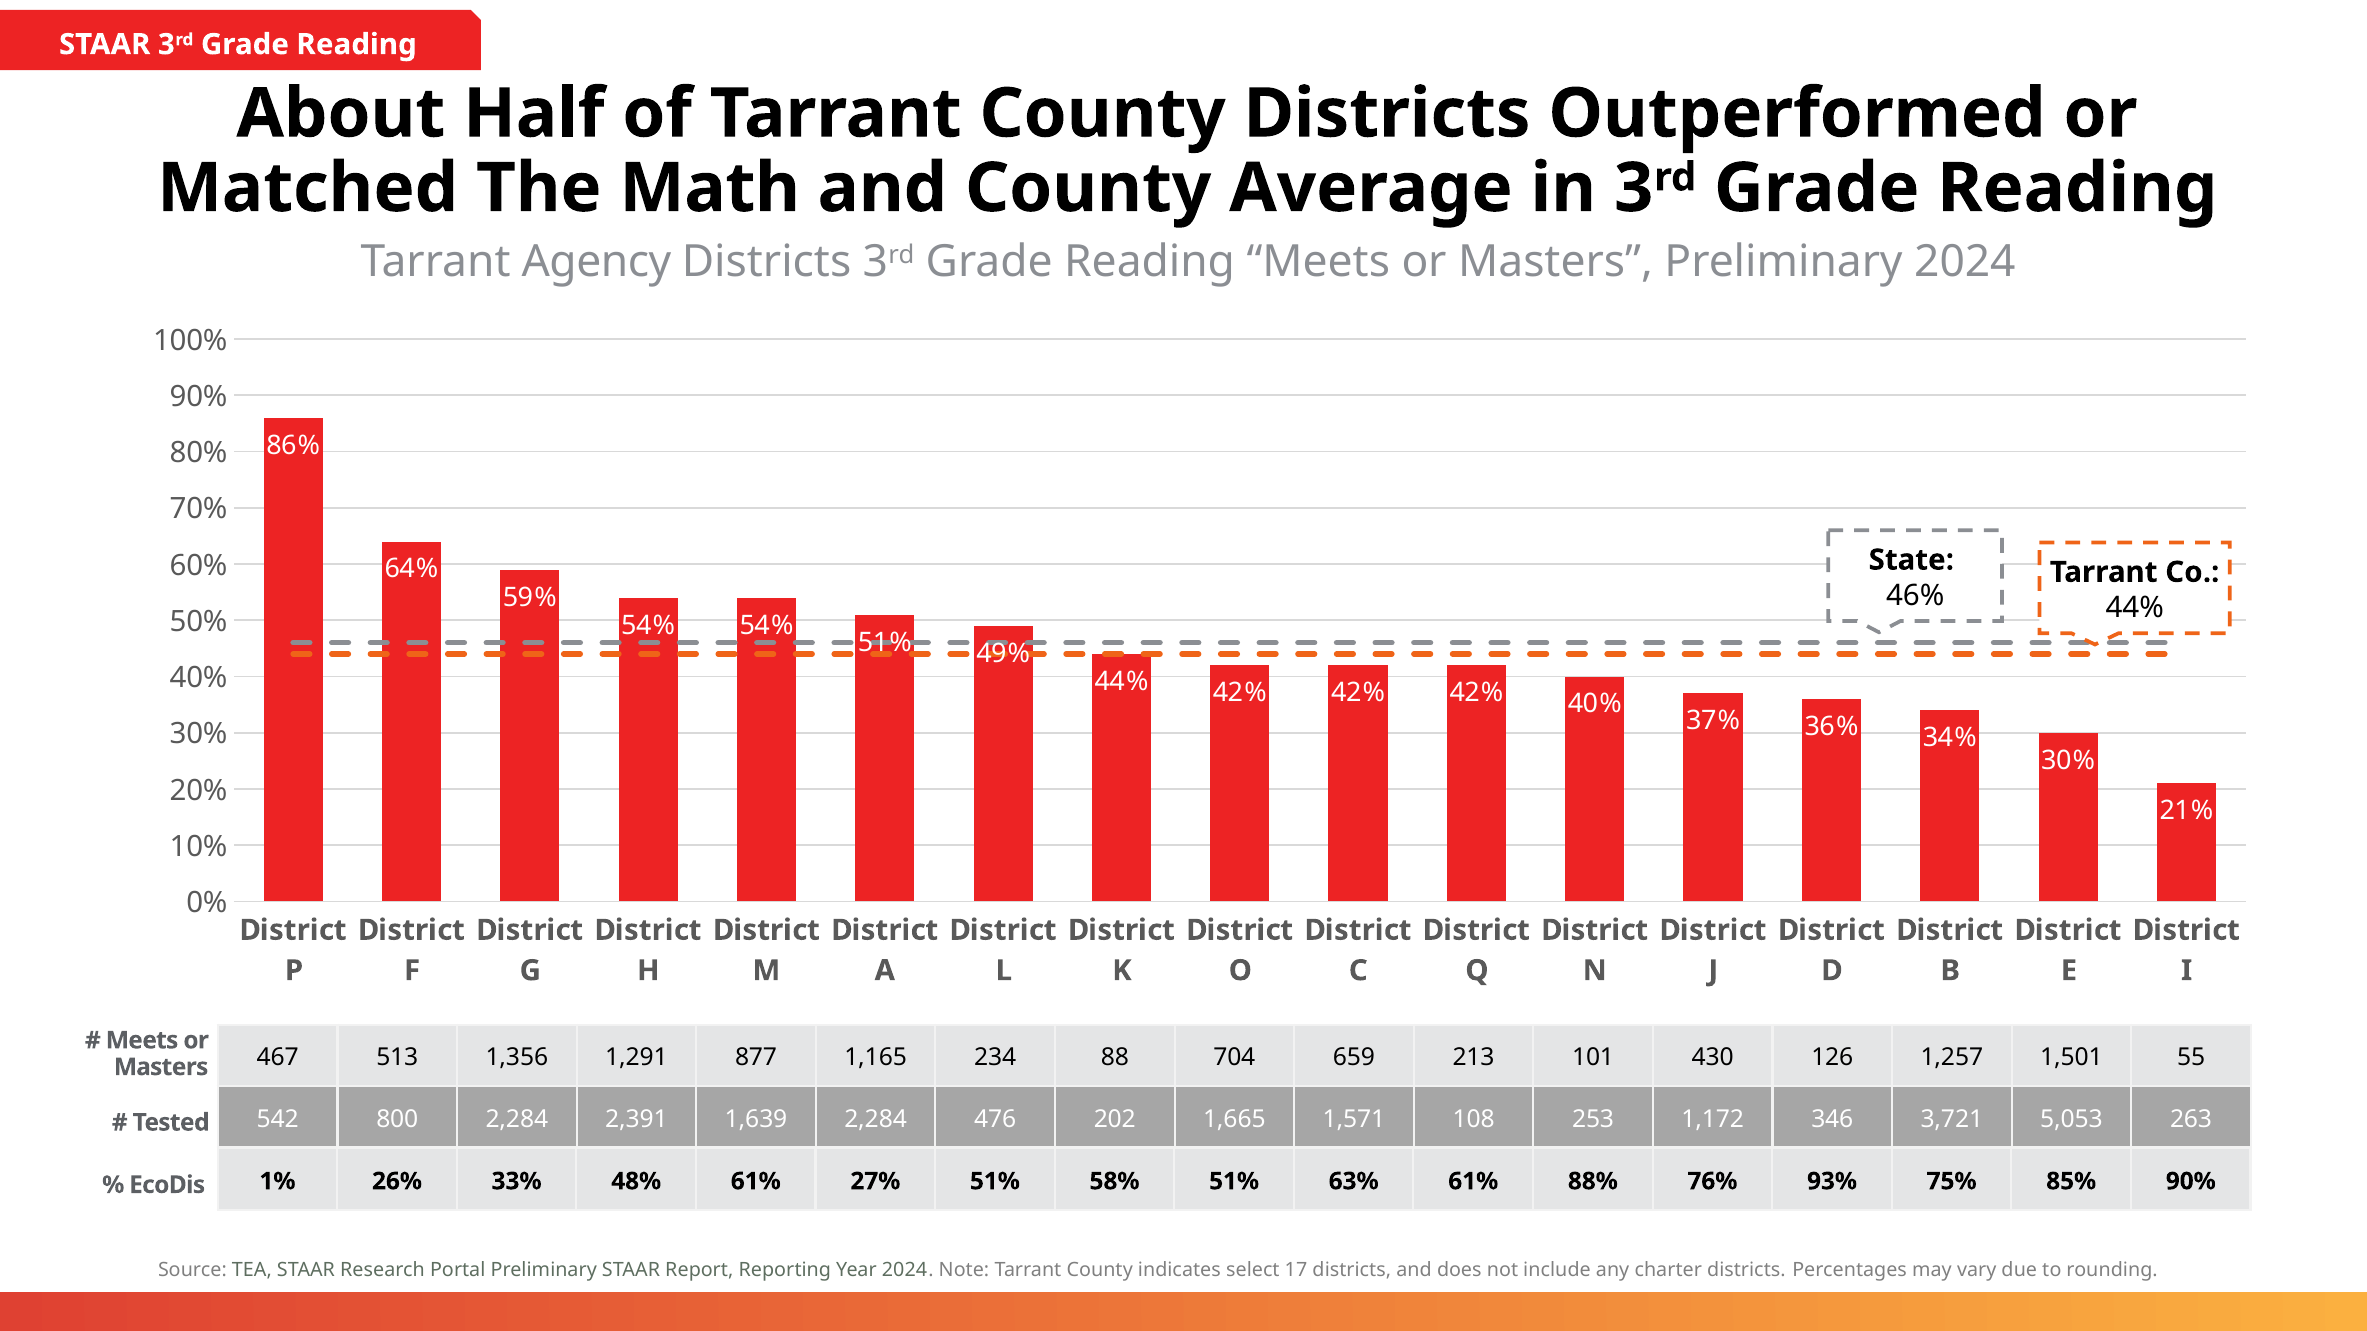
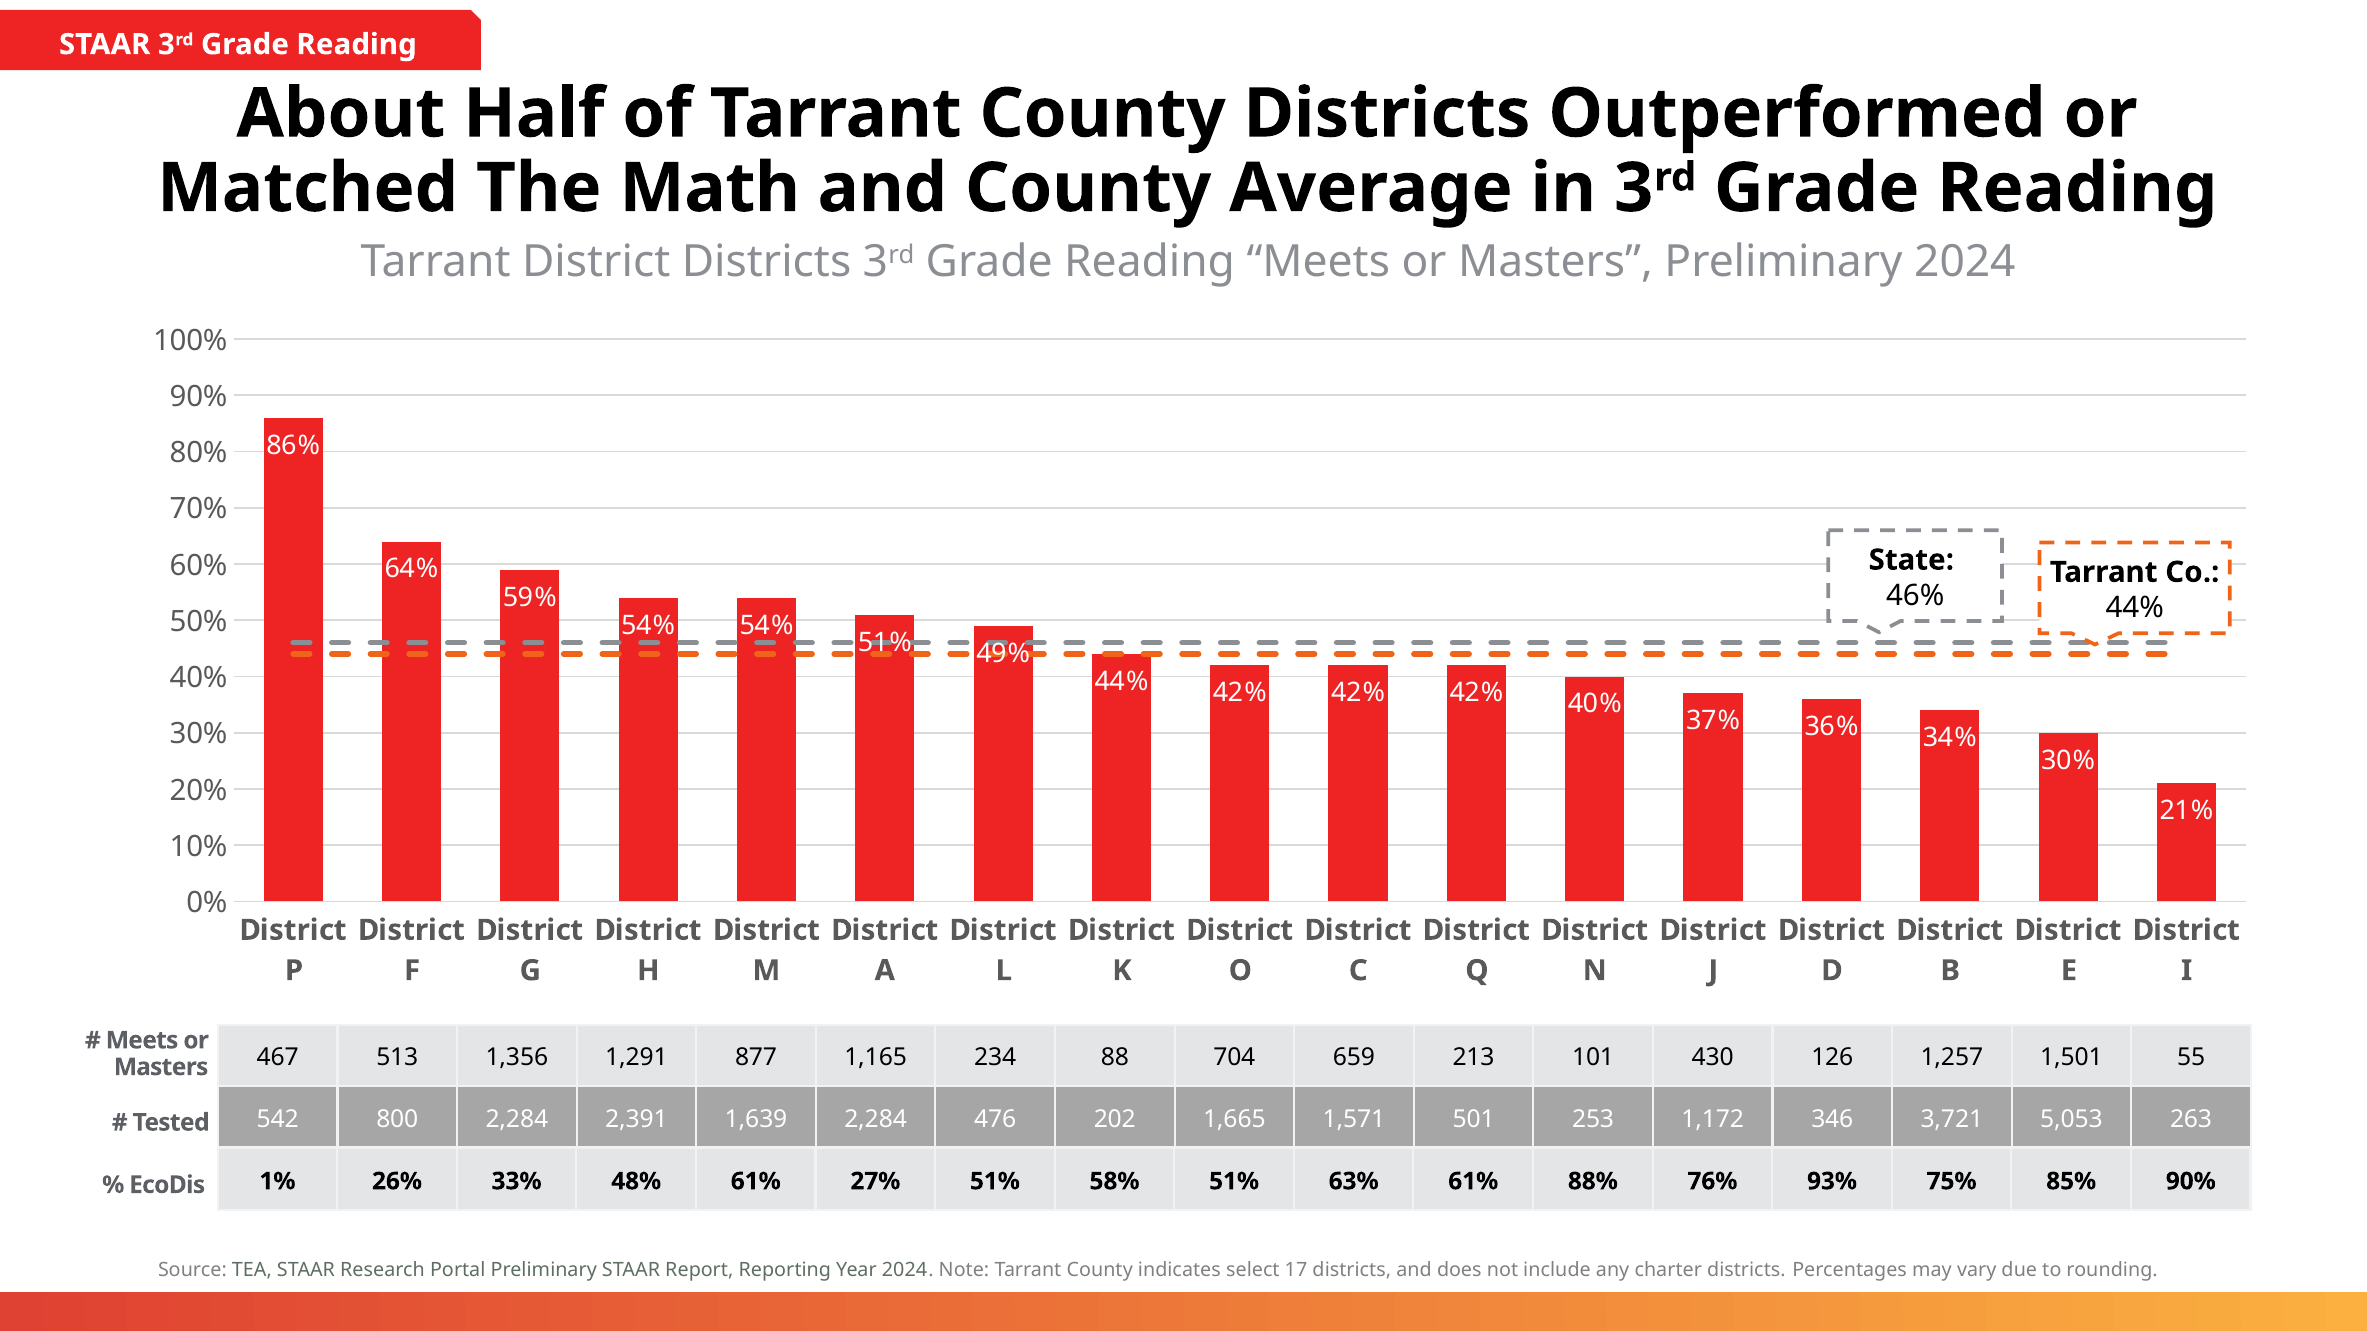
Tarrant Agency: Agency -> District
108: 108 -> 501
